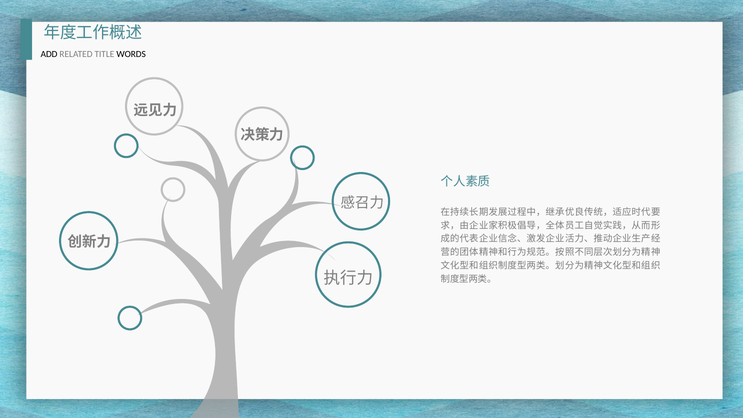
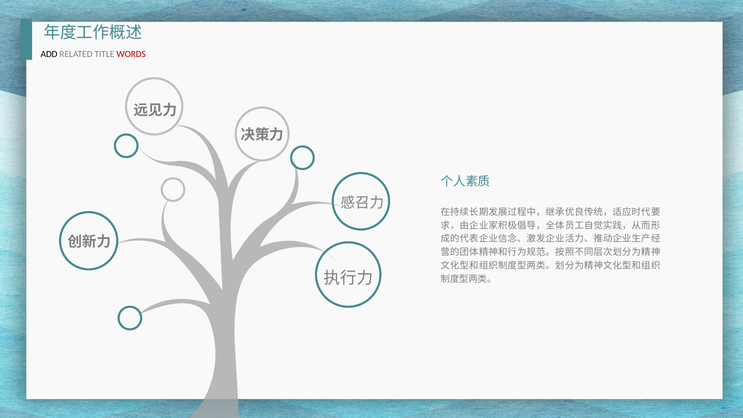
WORDS colour: black -> red
